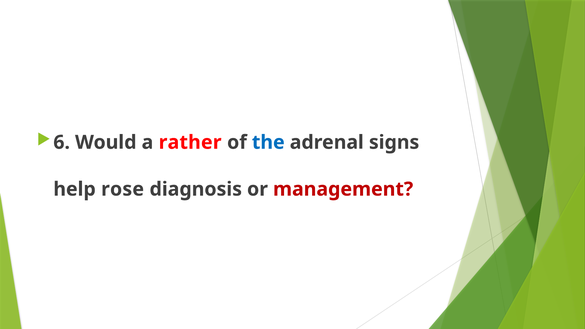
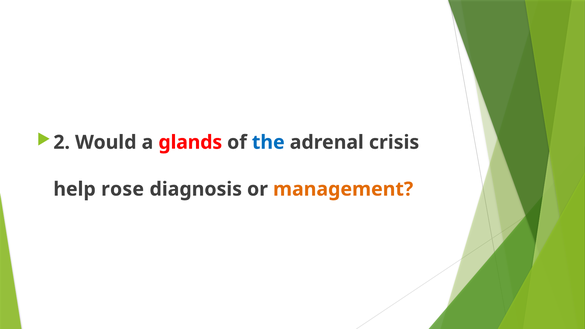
6: 6 -> 2
rather: rather -> glands
signs: signs -> crisis
management colour: red -> orange
